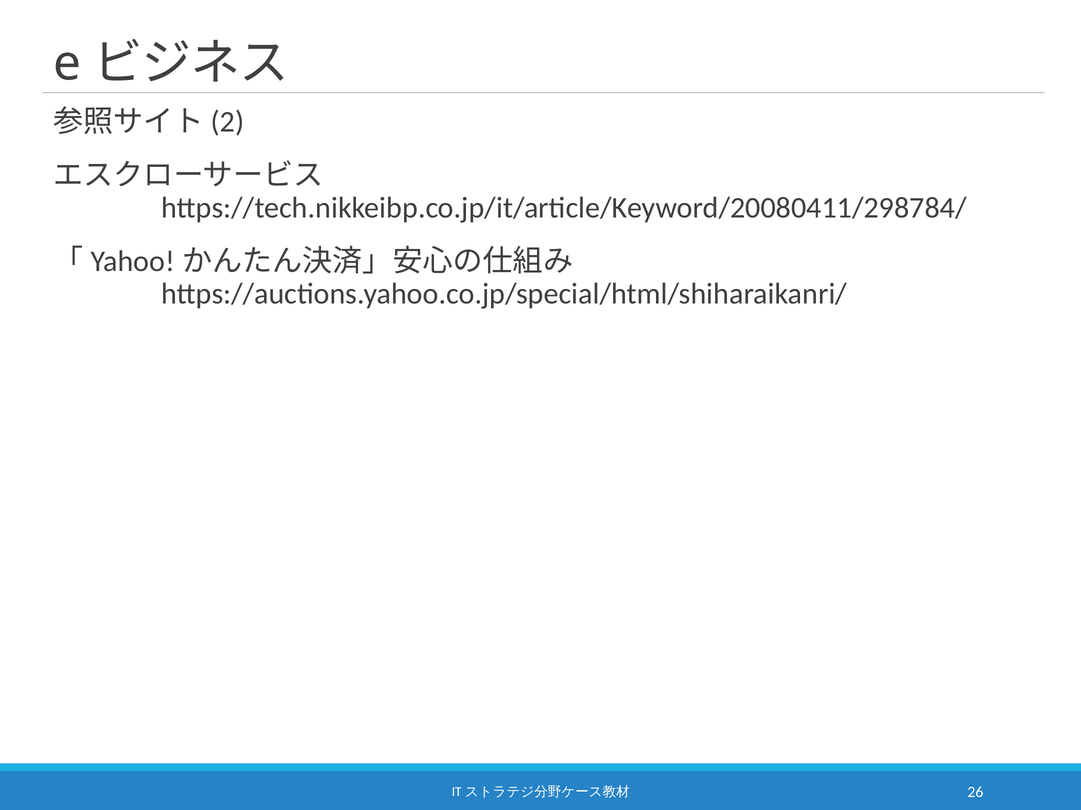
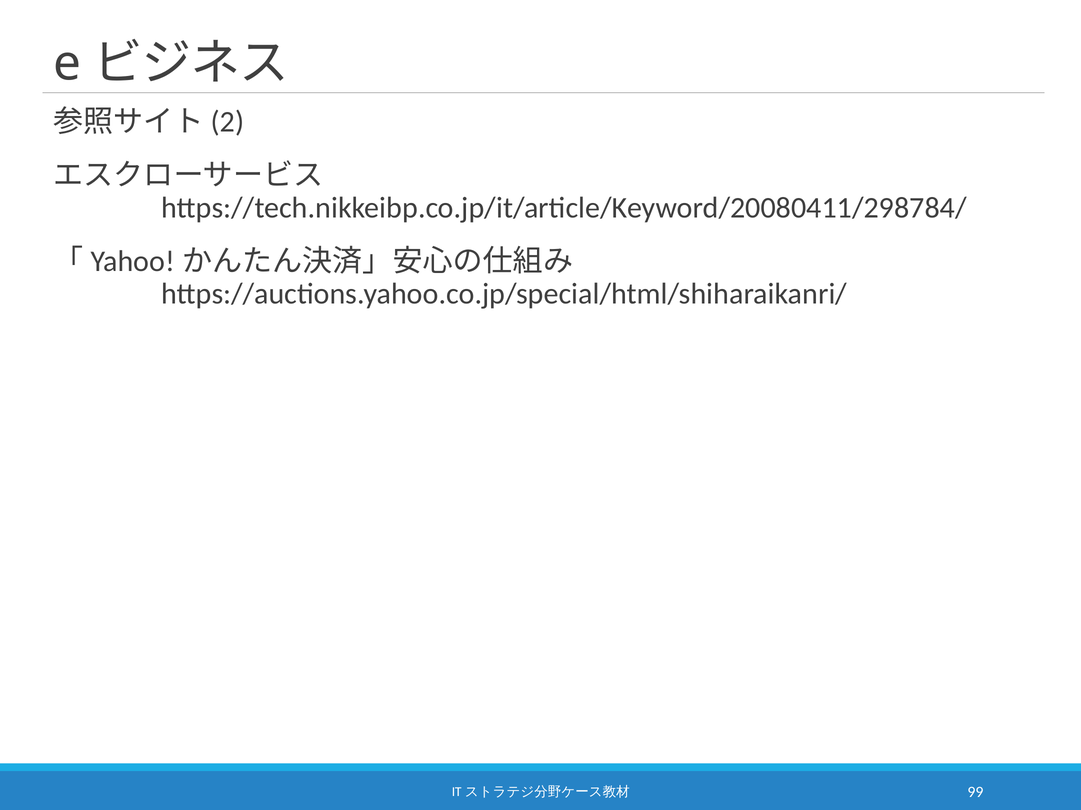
26: 26 -> 99
